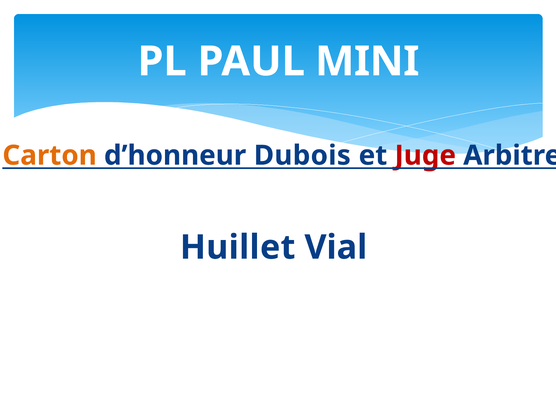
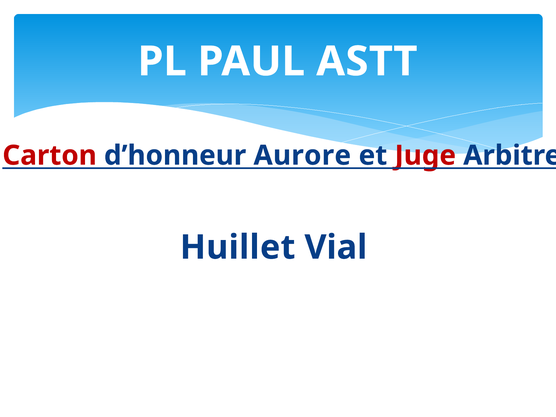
MINI: MINI -> ASTT
Carton colour: orange -> red
Dubois: Dubois -> Aurore
